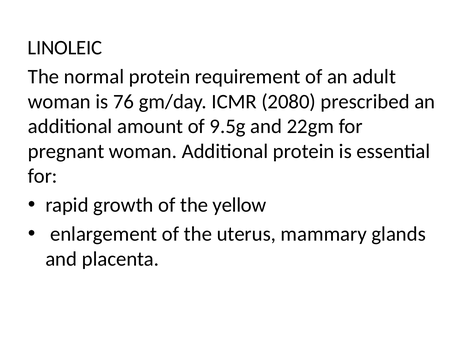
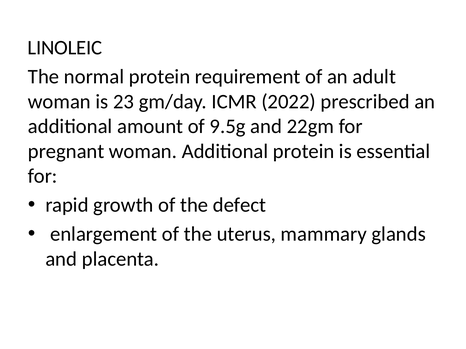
76: 76 -> 23
2080: 2080 -> 2022
yellow: yellow -> defect
